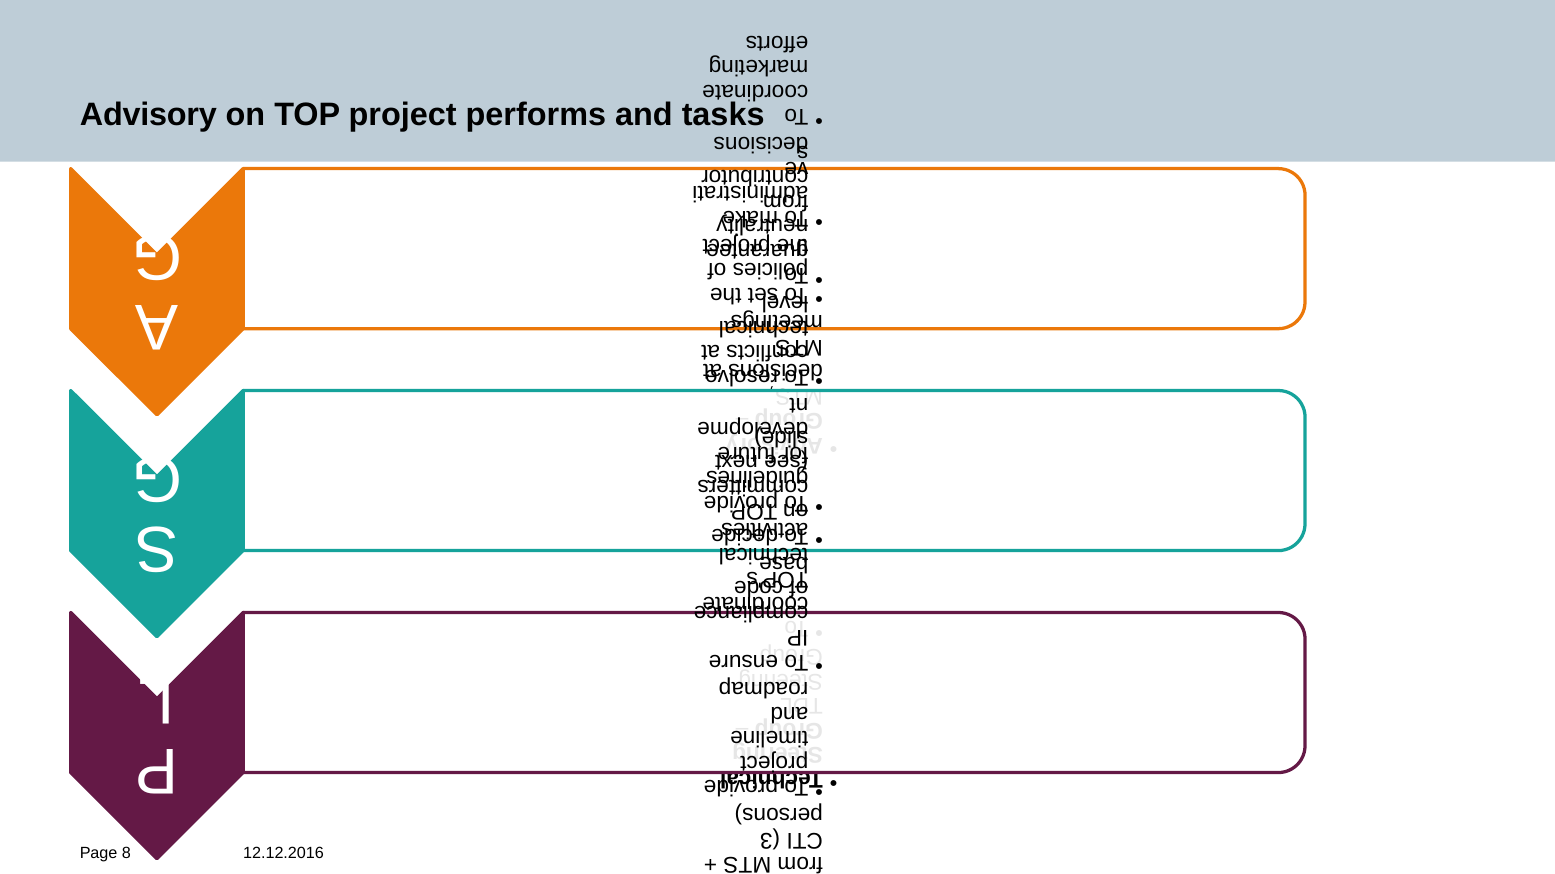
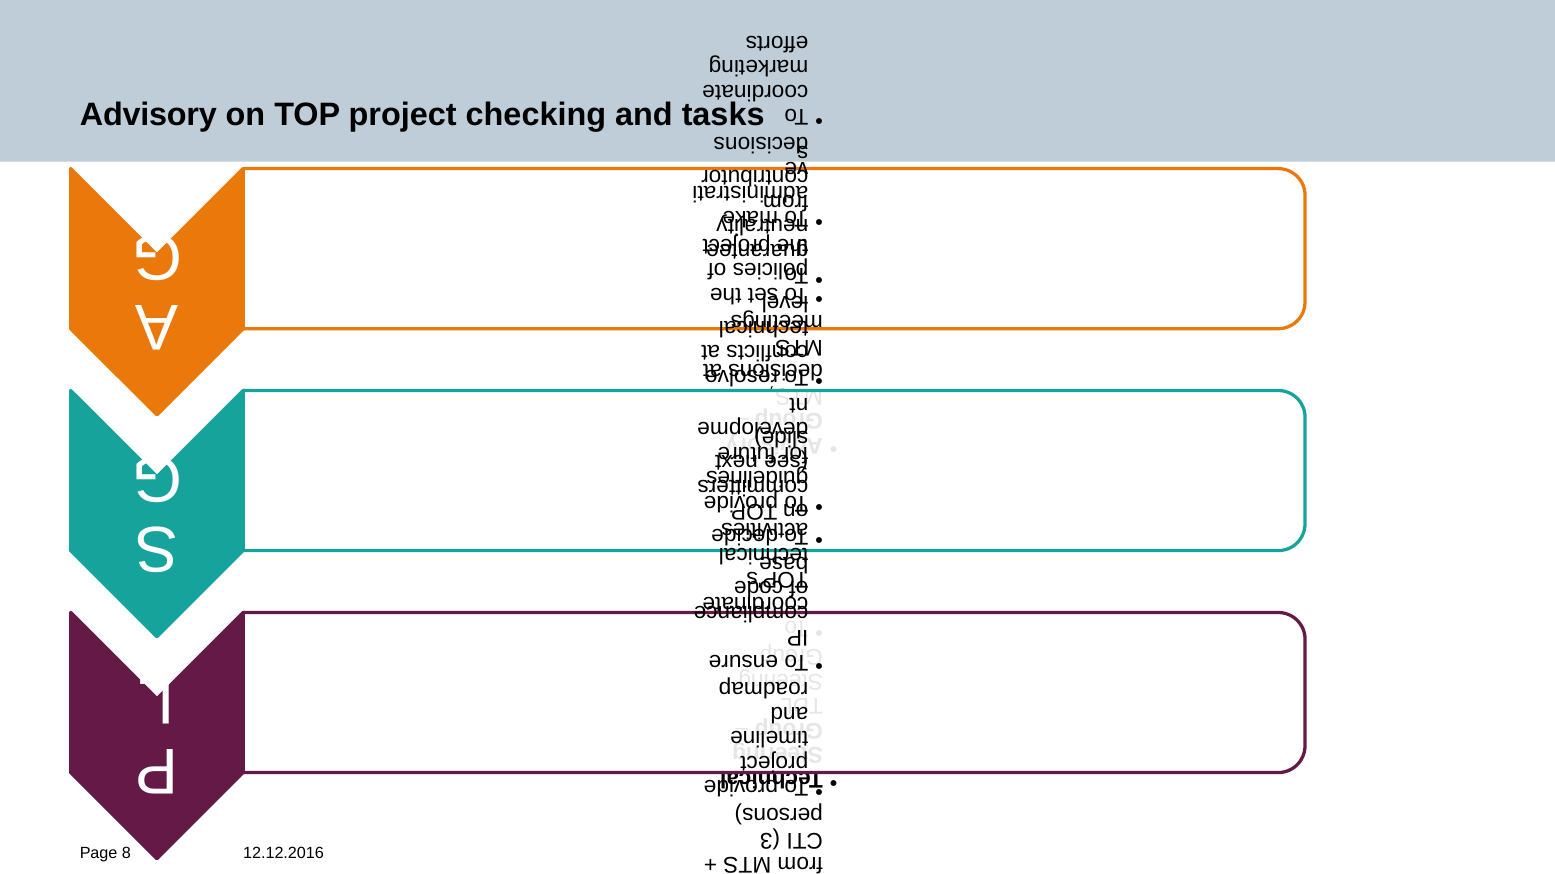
performs: performs -> checking
